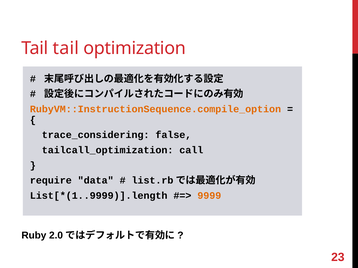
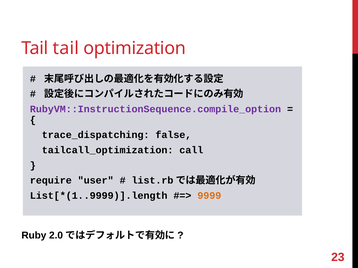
RubyVM::InstructionSequence.compile_option colour: orange -> purple
trace_considering: trace_considering -> trace_dispatching
data: data -> user
